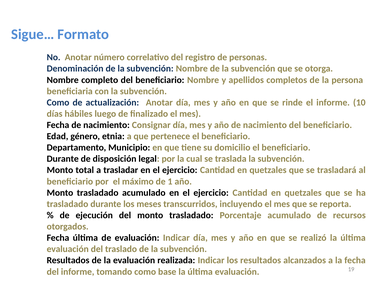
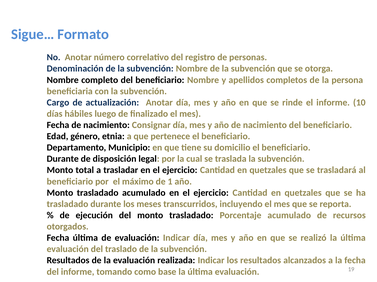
Como at (58, 103): Como -> Cargo
